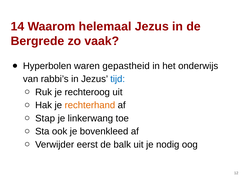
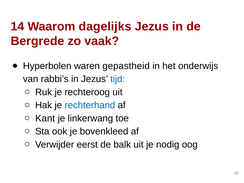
helemaal: helemaal -> dagelijks
rechterhand colour: orange -> blue
Stap: Stap -> Kant
